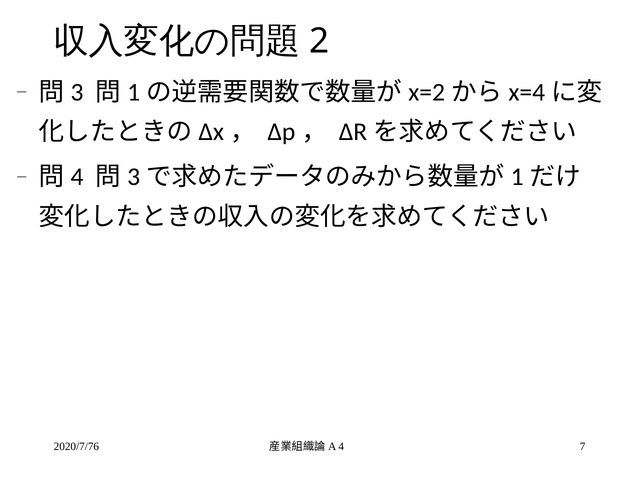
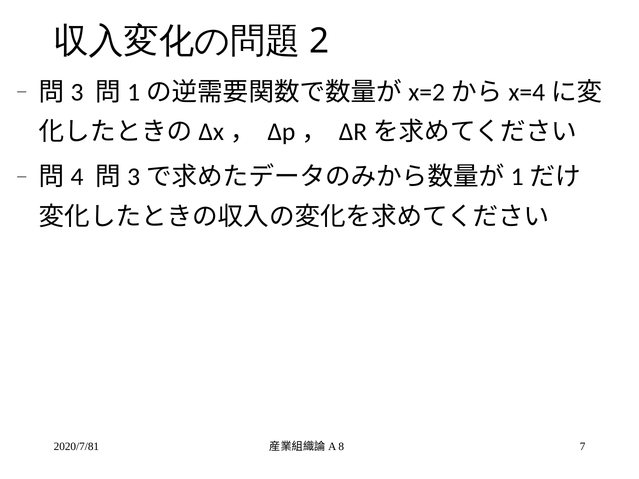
2020/7/76: 2020/7/76 -> 2020/7/81
4: 4 -> 8
